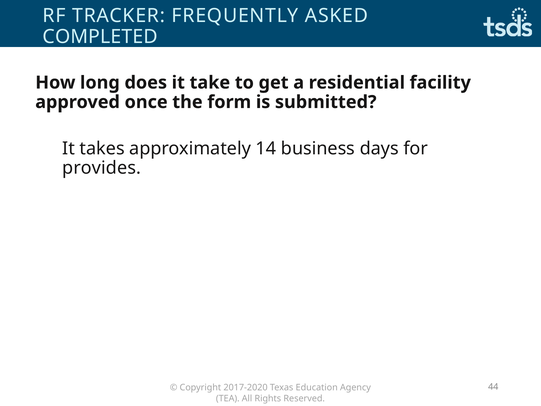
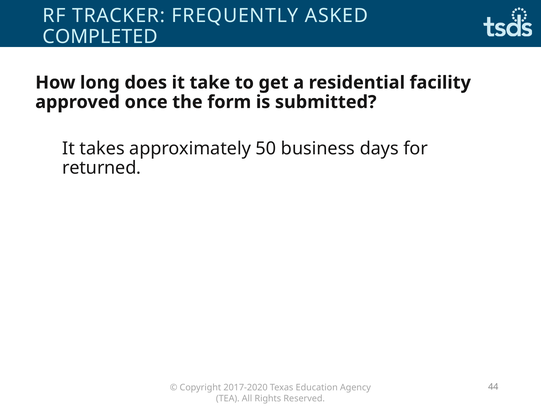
14: 14 -> 50
provides: provides -> returned
